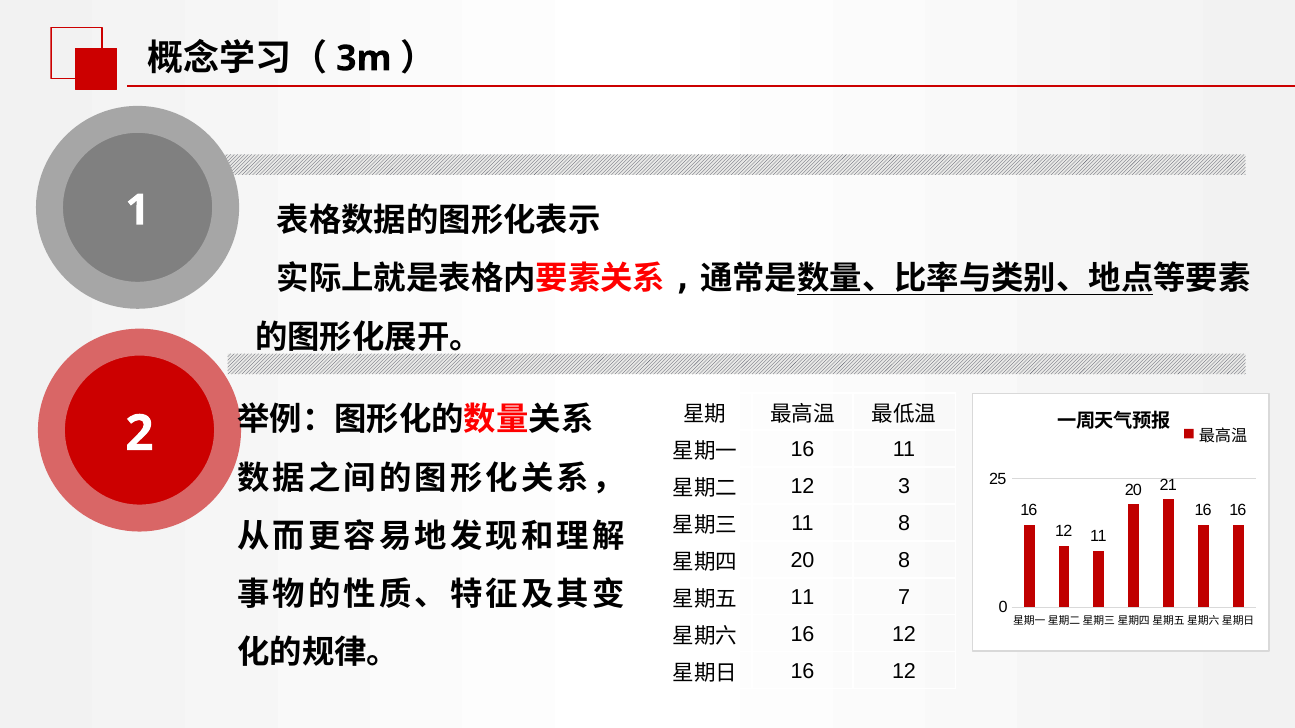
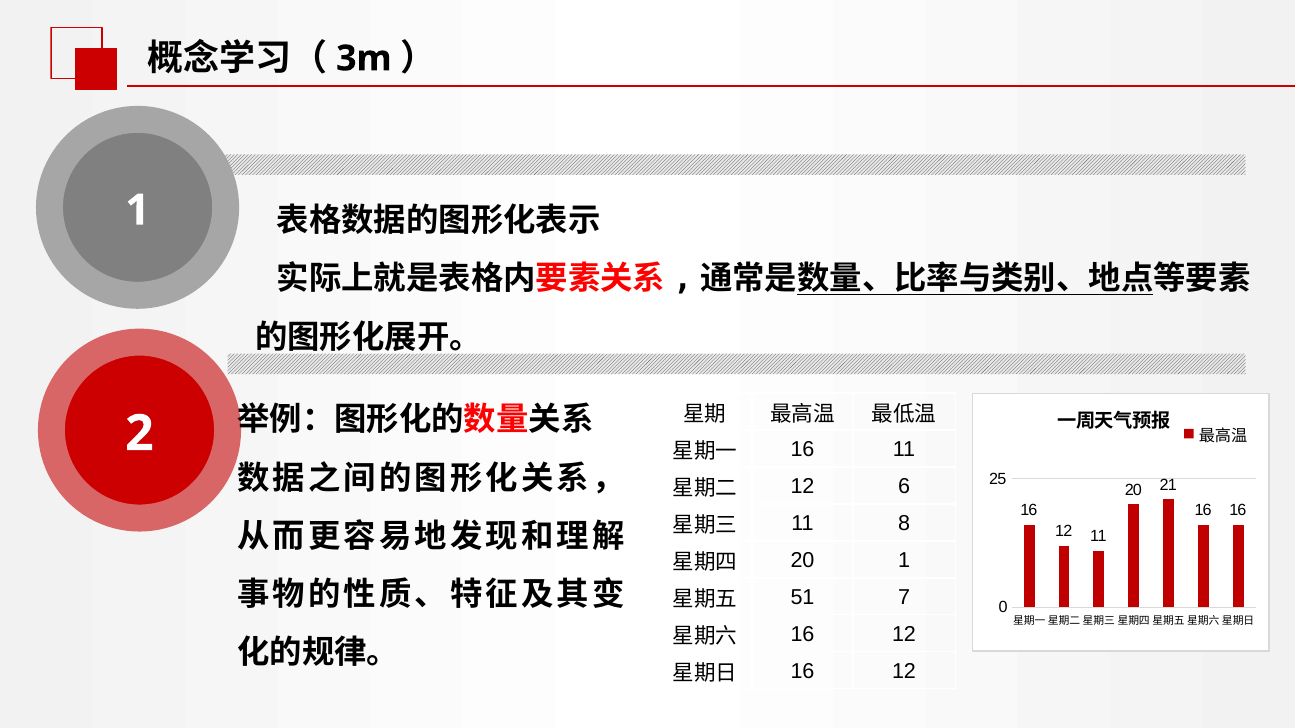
3: 3 -> 6
20 8: 8 -> 1
11 at (802, 598): 11 -> 51
